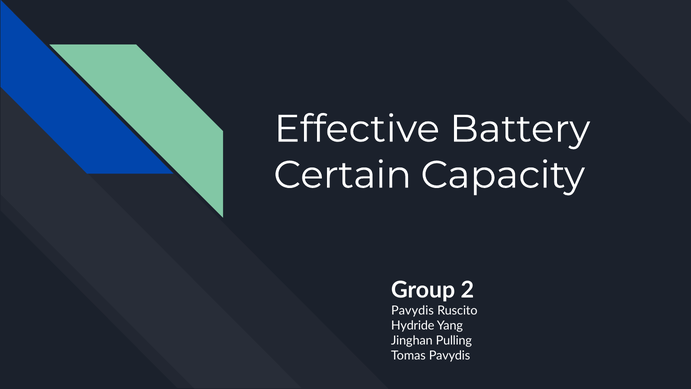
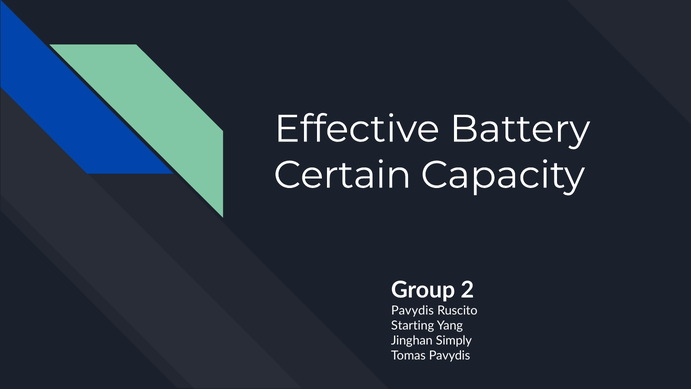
Hydride: Hydride -> Starting
Pulling: Pulling -> Simply
